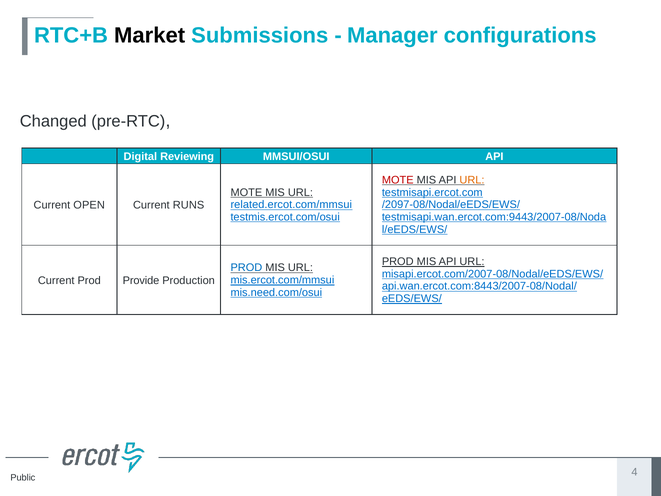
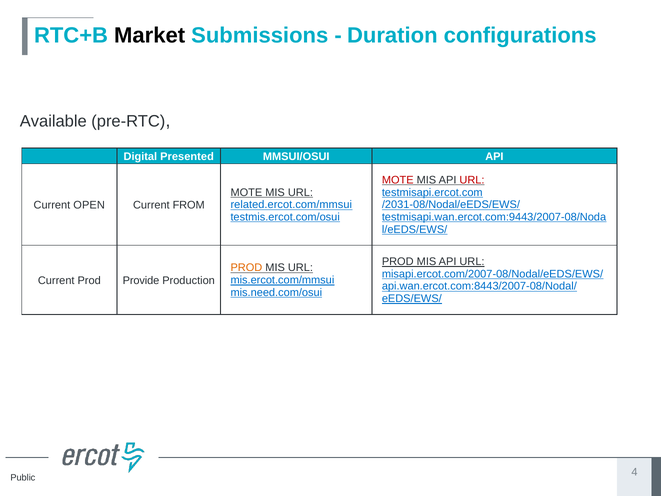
Manager: Manager -> Duration
Changed: Changed -> Available
Reviewing: Reviewing -> Presented
URL at (472, 180) colour: orange -> red
/2097-08/Nodal/eEDS/EWS/: /2097-08/Nodal/eEDS/EWS/ -> /2031-08/Nodal/eEDS/EWS/
RUNS: RUNS -> FROM
PROD at (246, 268) colour: blue -> orange
